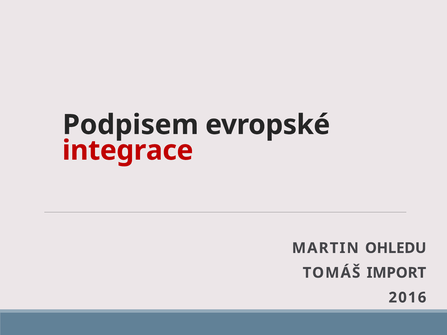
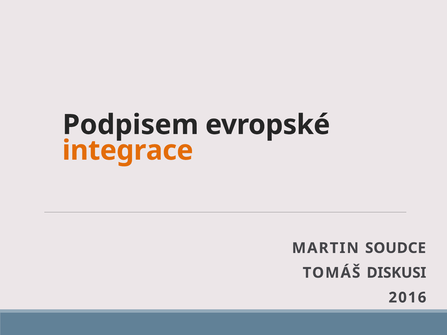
integrace colour: red -> orange
OHLEDU: OHLEDU -> SOUDCE
IMPORT: IMPORT -> DISKUSI
